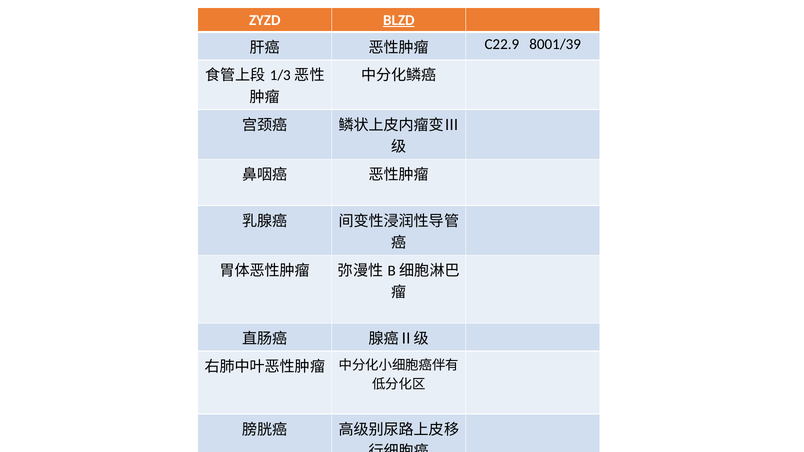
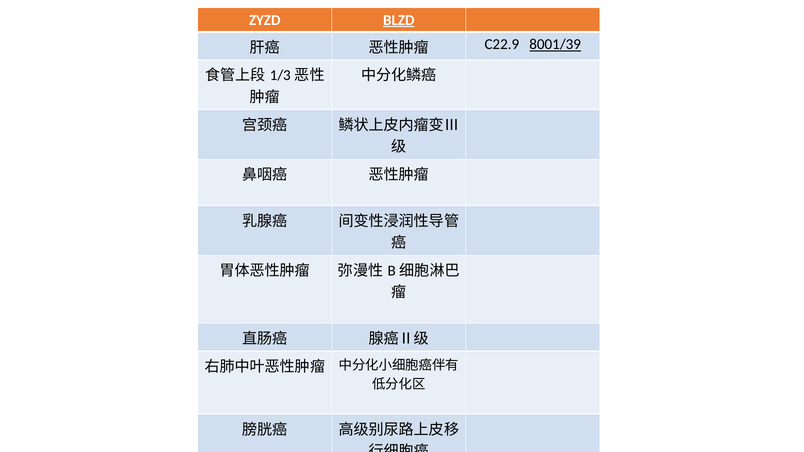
8001/39 underline: none -> present
